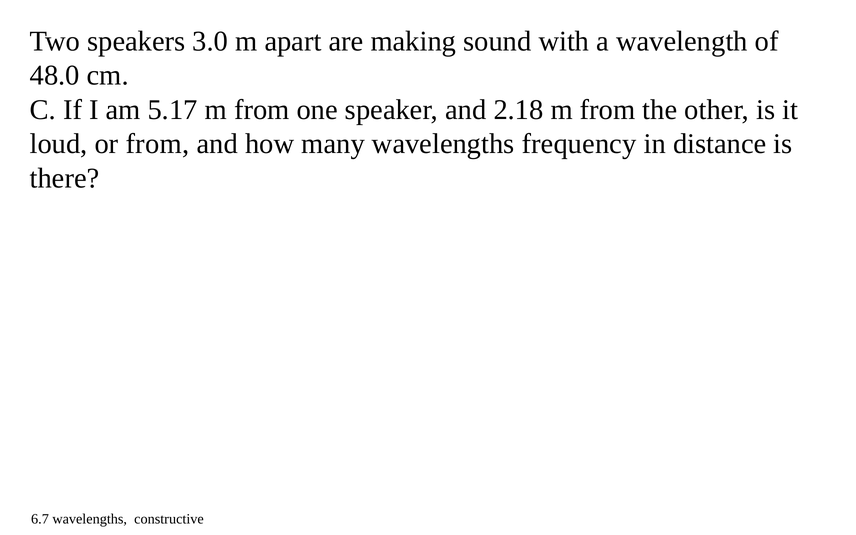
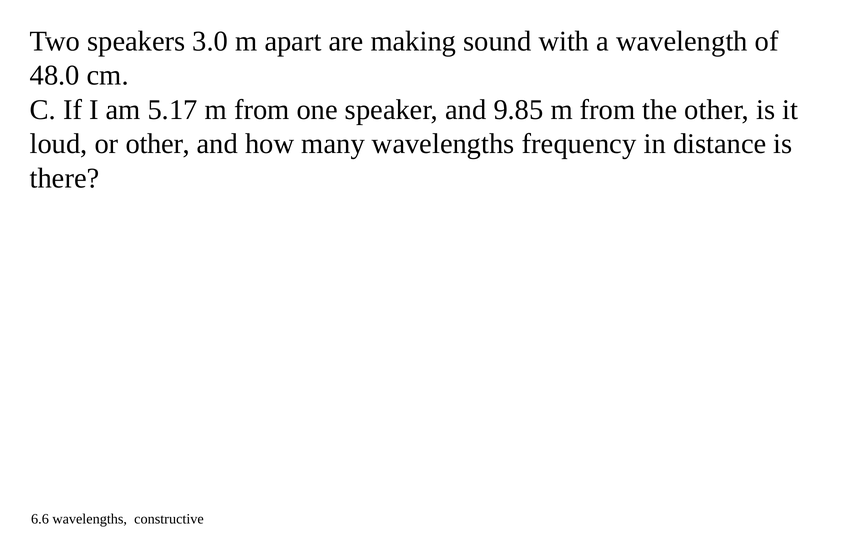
2.18: 2.18 -> 9.85
or from: from -> other
6.7: 6.7 -> 6.6
